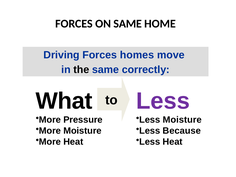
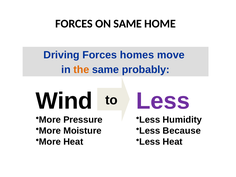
the colour: black -> orange
correctly: correctly -> probably
What: What -> Wind
Less Moisture: Moisture -> Humidity
